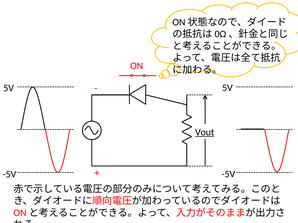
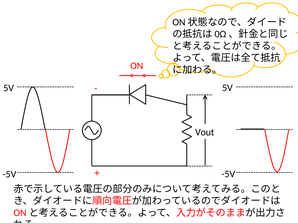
Vout underline: present -> none
